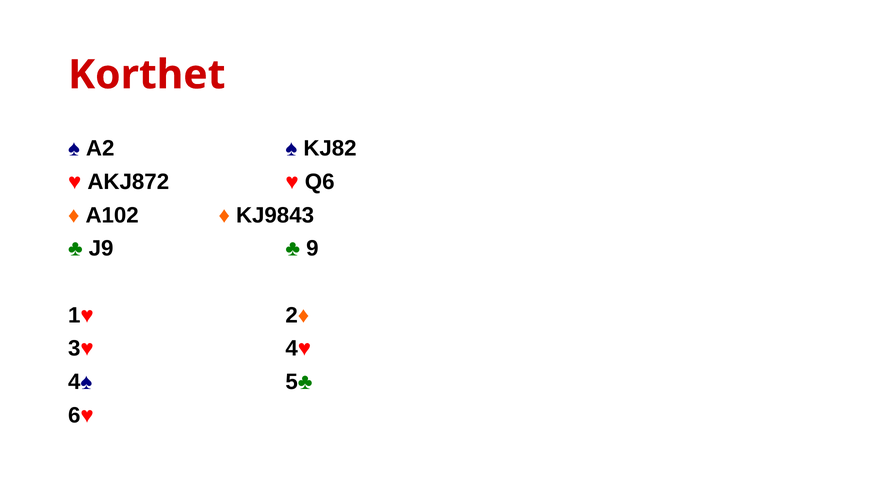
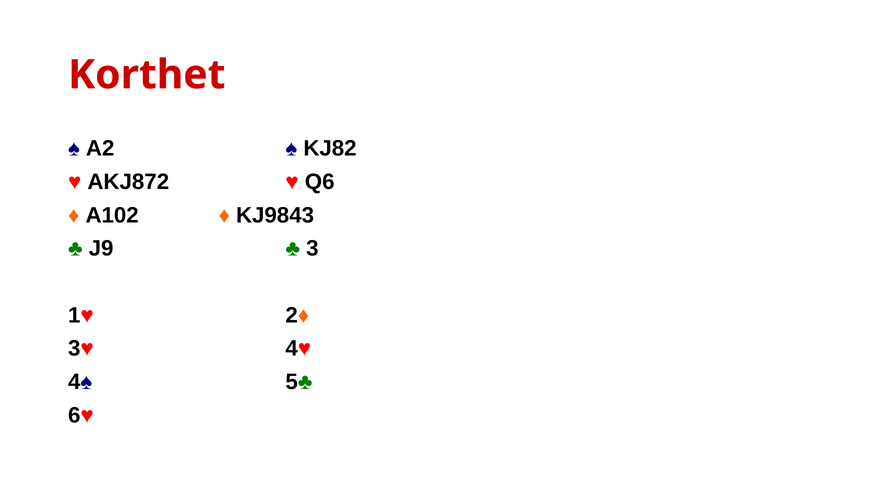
9: 9 -> 3
